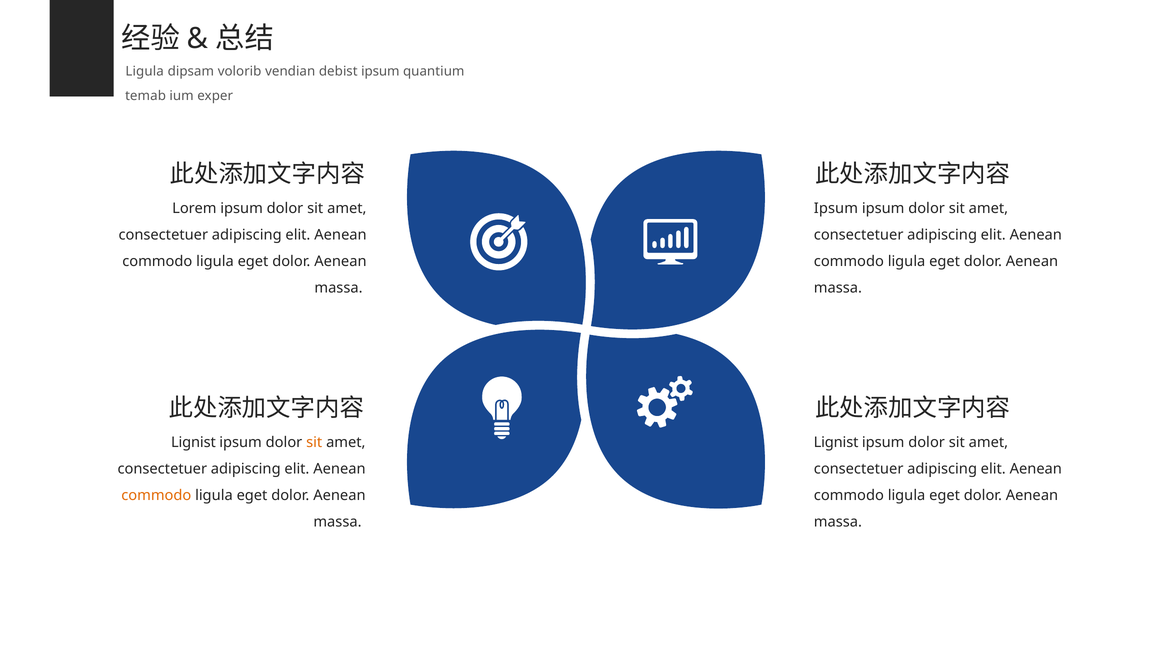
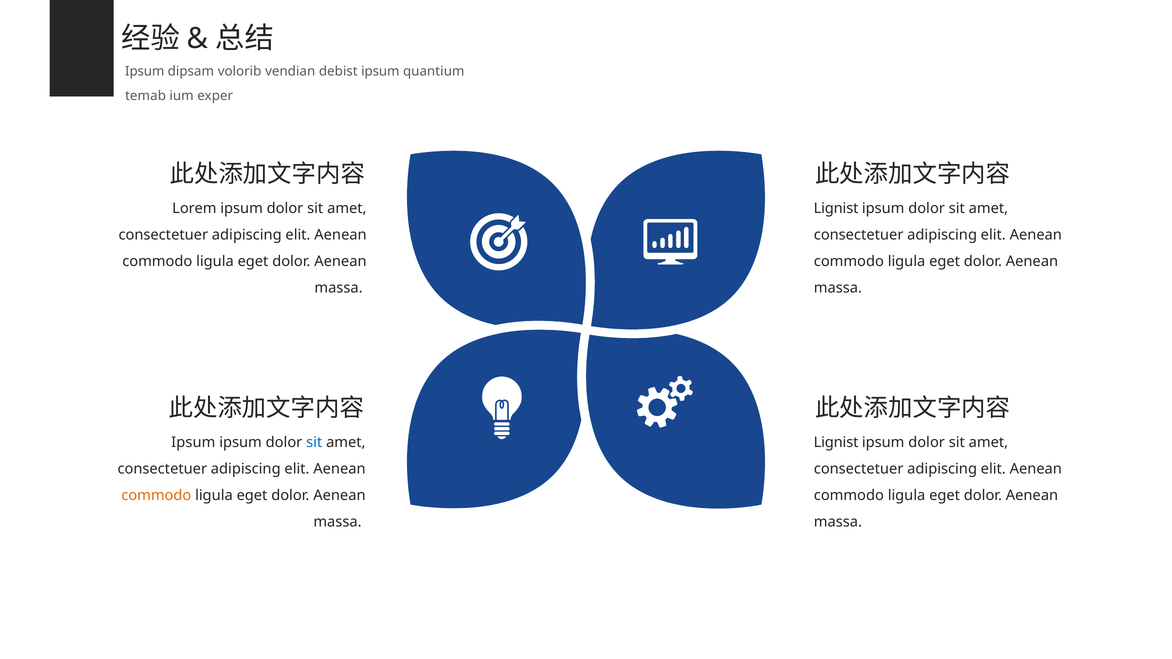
Ligula at (145, 72): Ligula -> Ipsum
Ipsum at (836, 209): Ipsum -> Lignist
Lignist at (193, 443): Lignist -> Ipsum
sit at (314, 443) colour: orange -> blue
